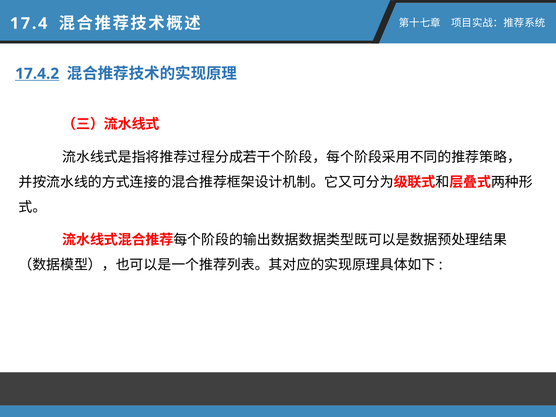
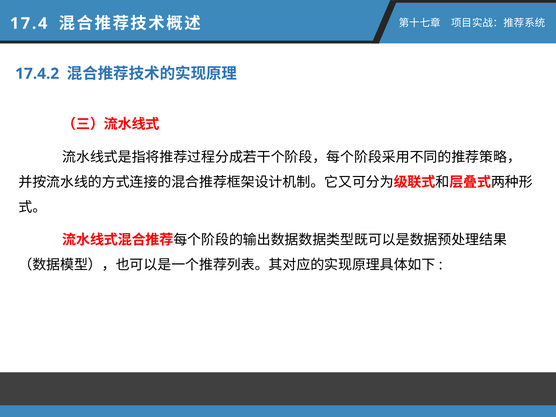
17.4.2 underline: present -> none
